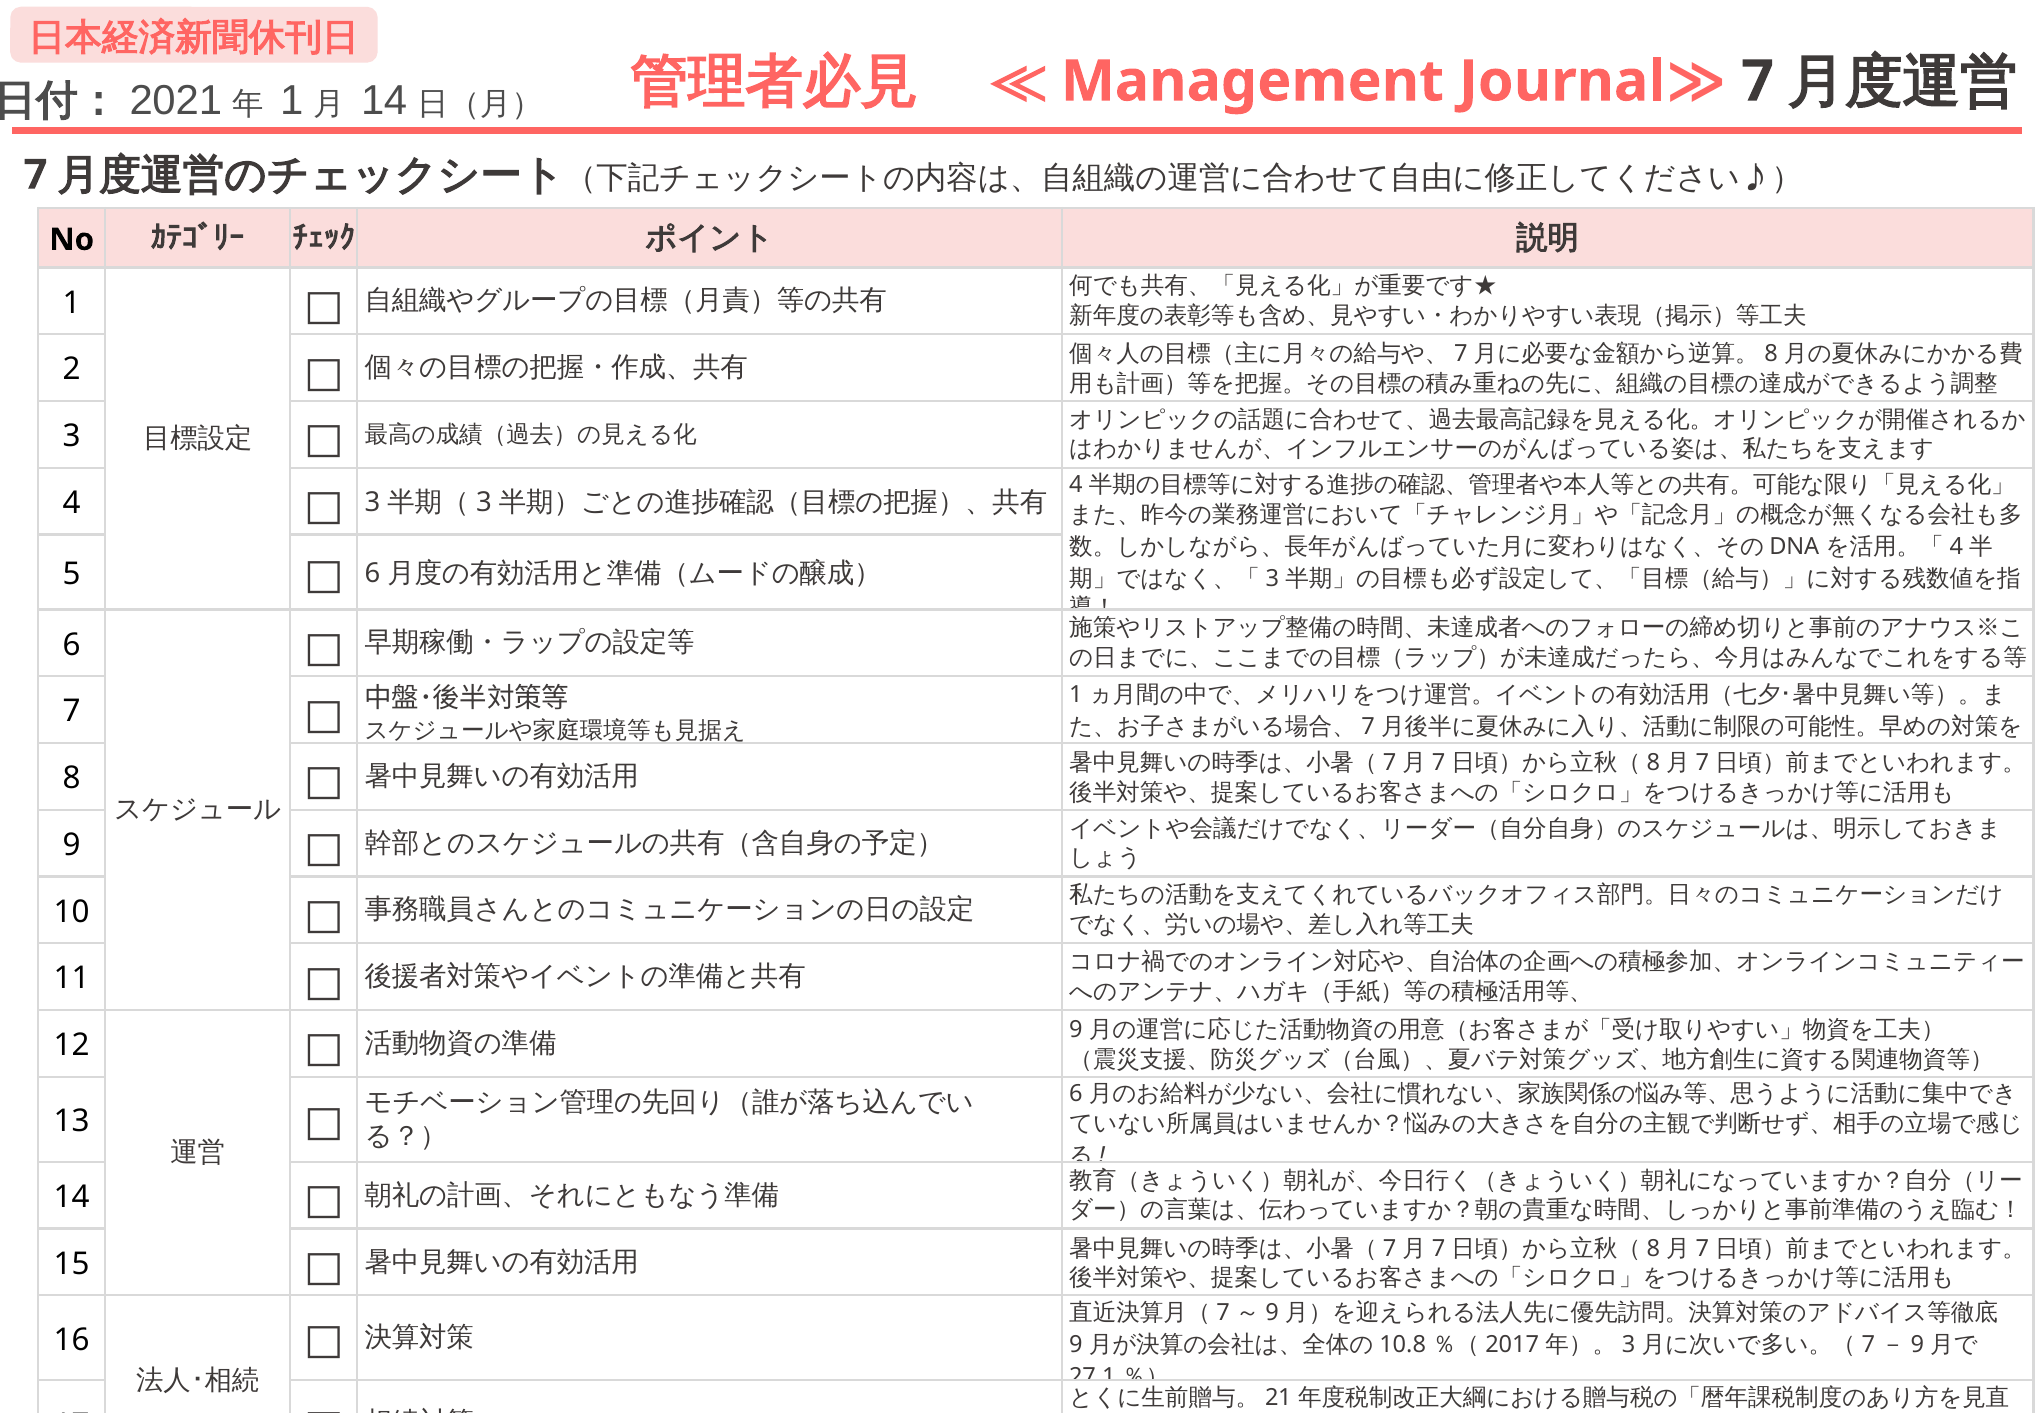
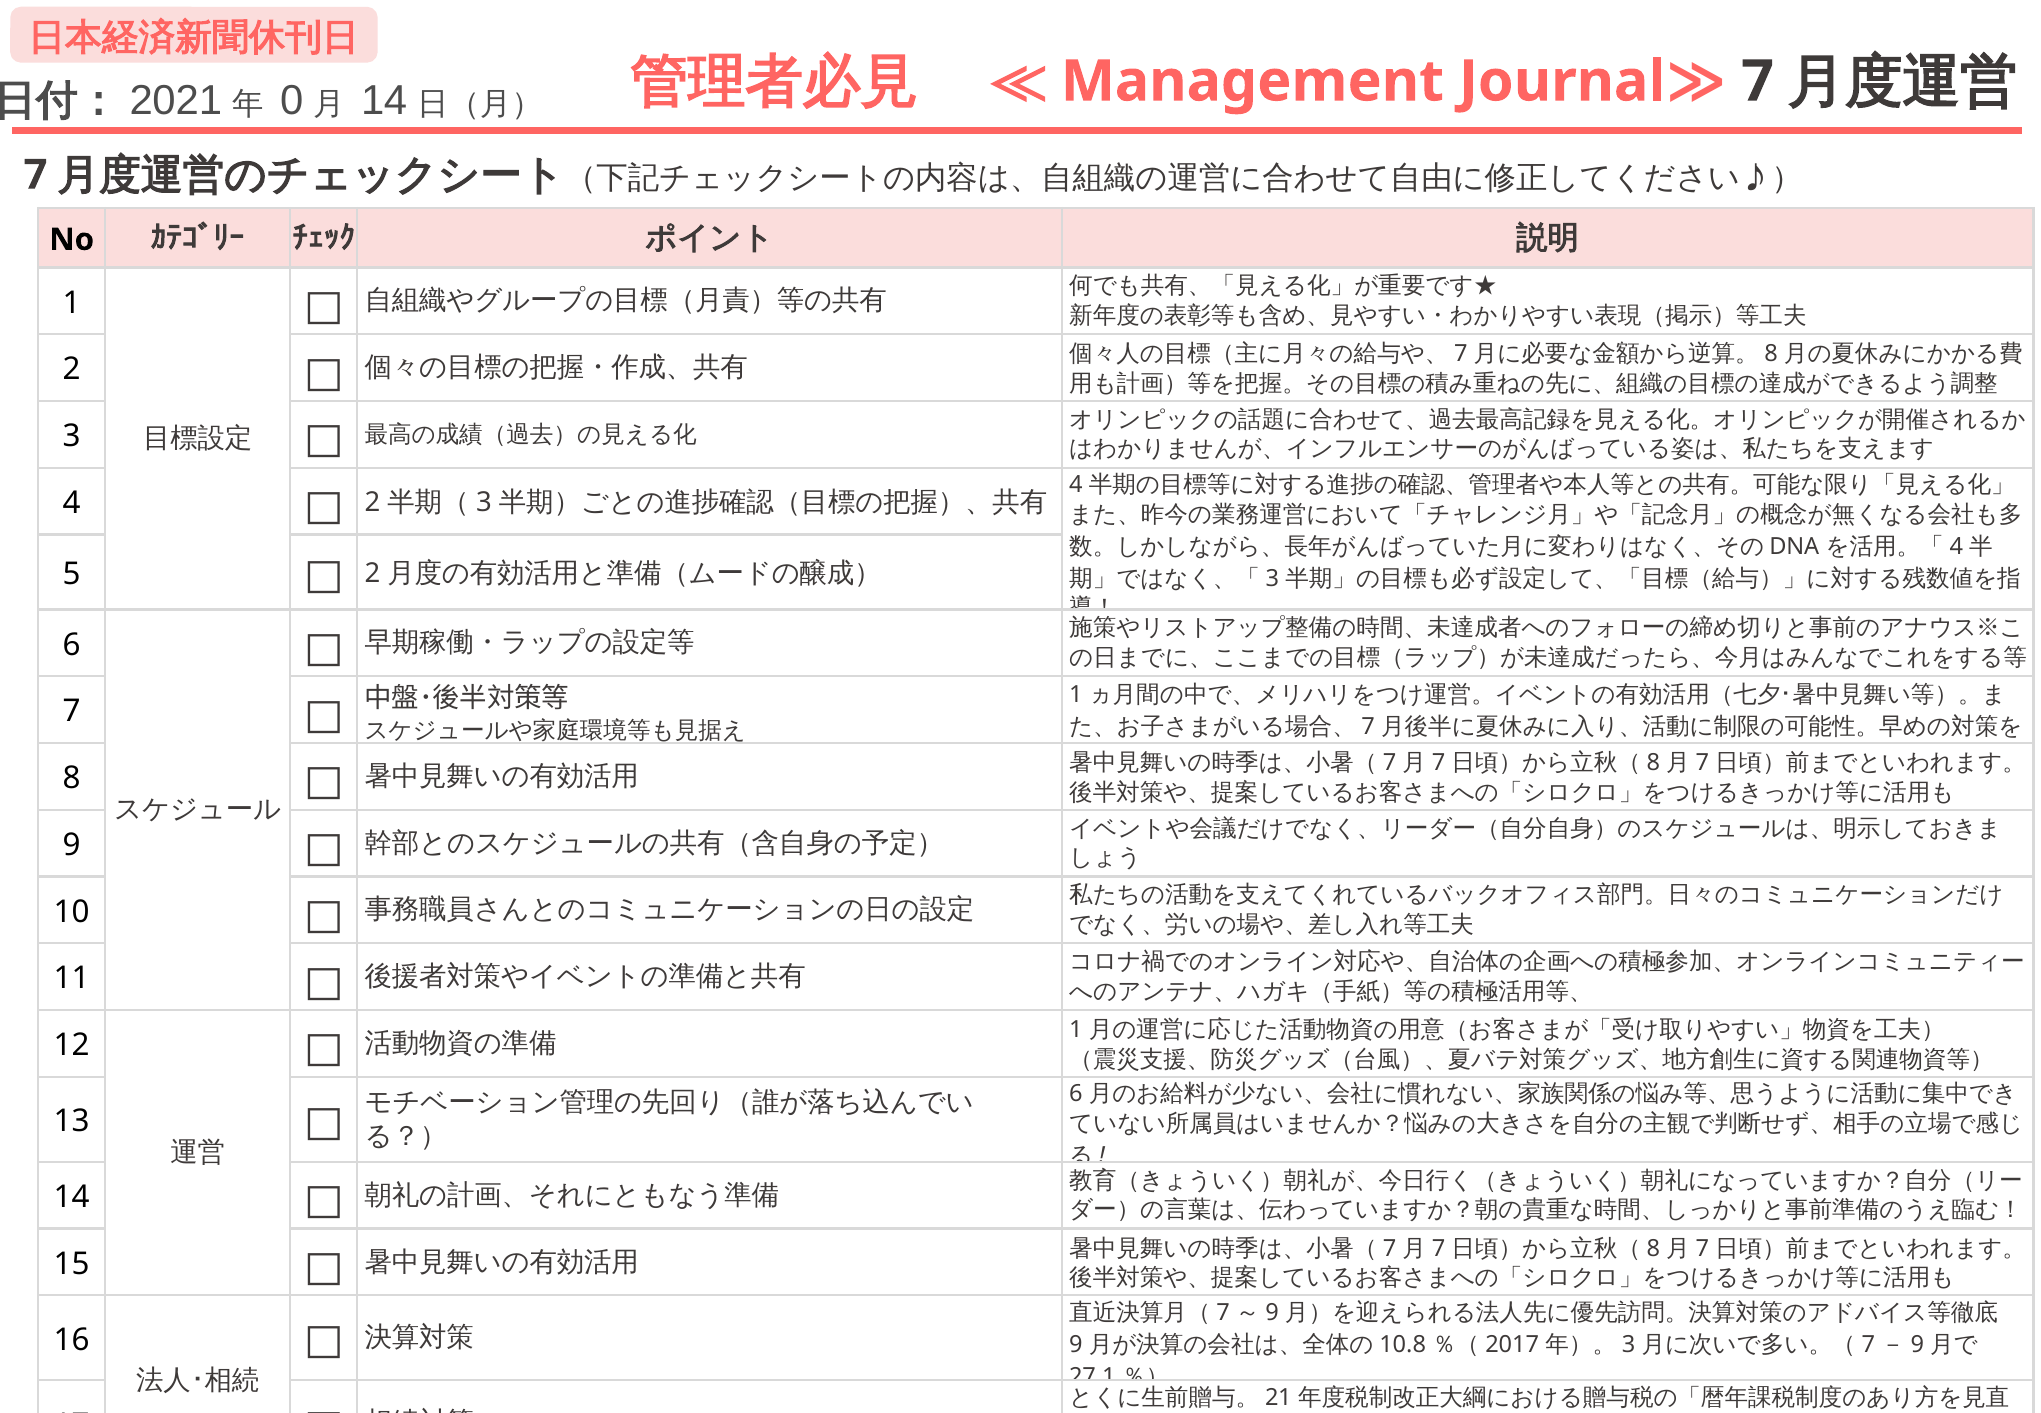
1 at (292, 100): 1 -> 0
3 at (372, 503): 3 -> 2
6 at (372, 573): 6 -> 2
9 at (1076, 1030): 9 -> 1
